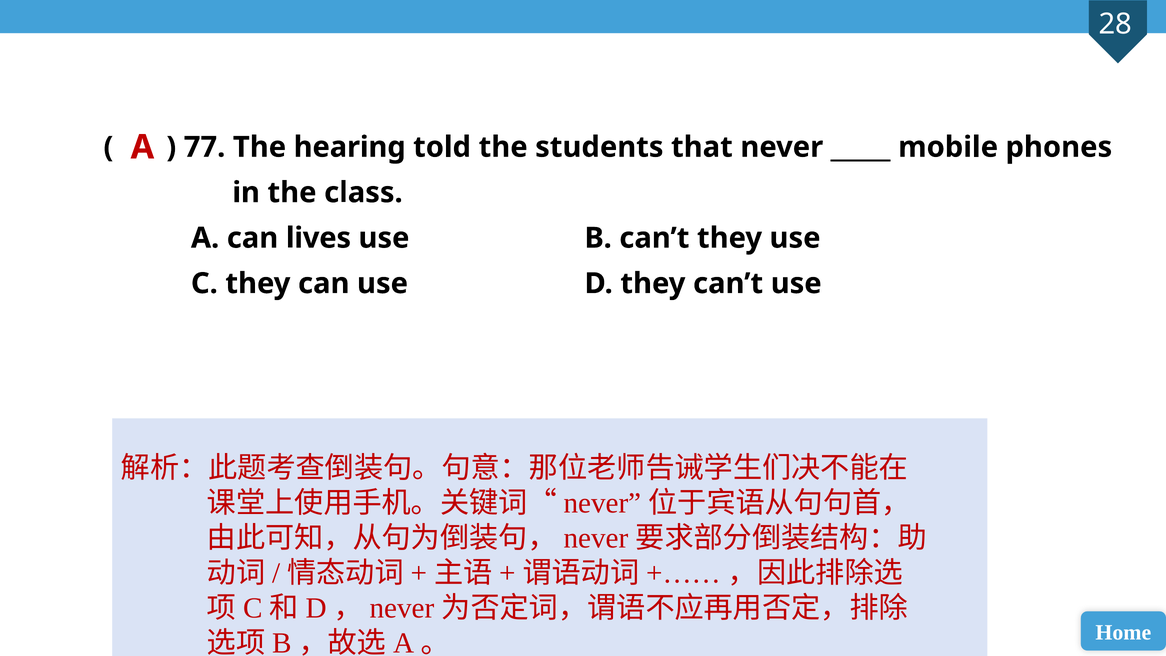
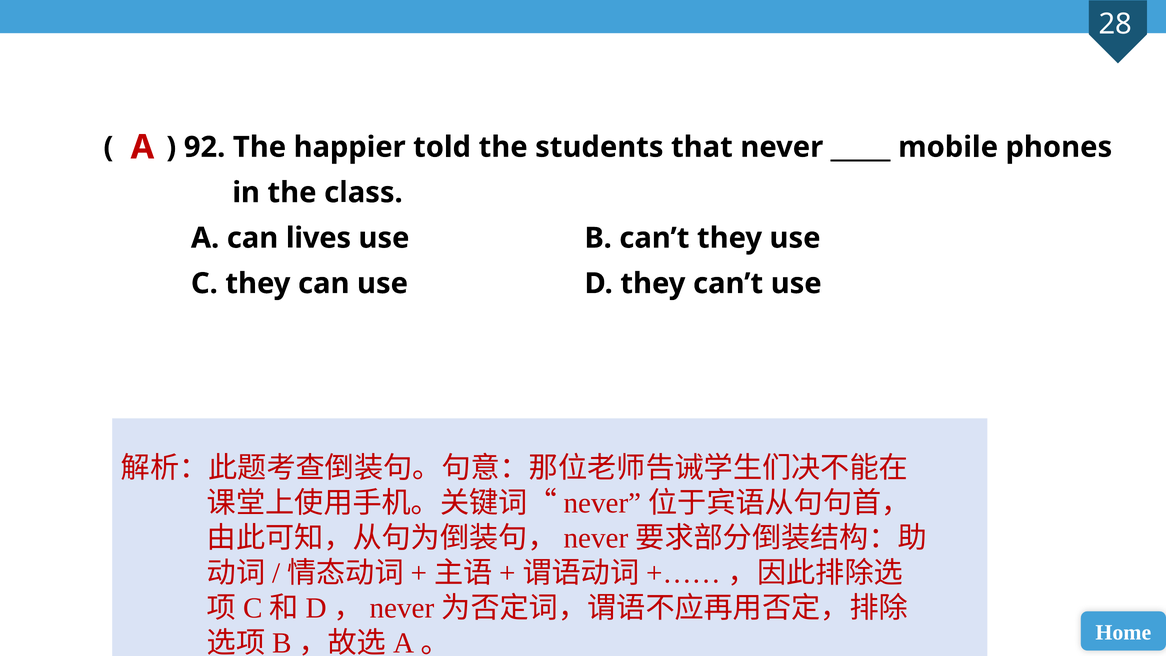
77: 77 -> 92
hearing: hearing -> happier
